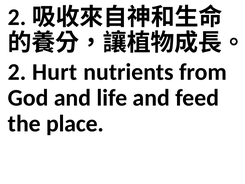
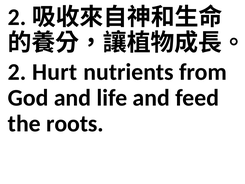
place: place -> roots
